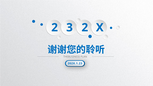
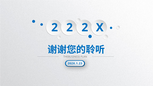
3 at (70, 28): 3 -> 2
